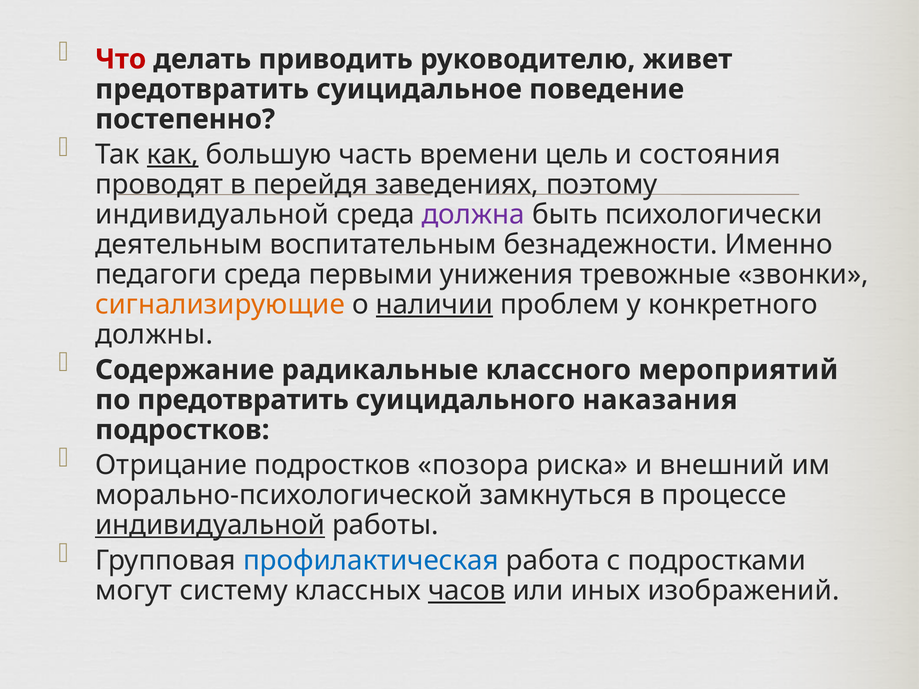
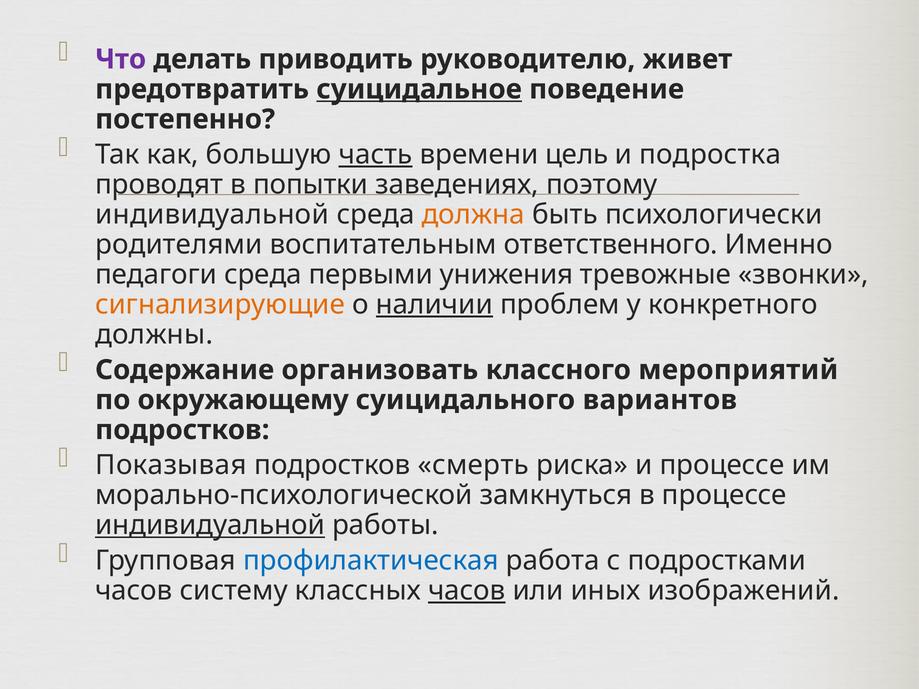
Что colour: red -> purple
суицидальное underline: none -> present
как underline: present -> none
часть underline: none -> present
состояния: состояния -> подростка
перейдя: перейдя -> попытки
должна colour: purple -> orange
деятельным: деятельным -> родителями
безнадежности: безнадежности -> ответственного
радикальные: радикальные -> организовать
по предотвратить: предотвратить -> окружающему
наказания: наказания -> вариантов
Отрицание: Отрицание -> Показывая
позора: позора -> смерть
и внешний: внешний -> процессе
могут at (134, 591): могут -> часов
